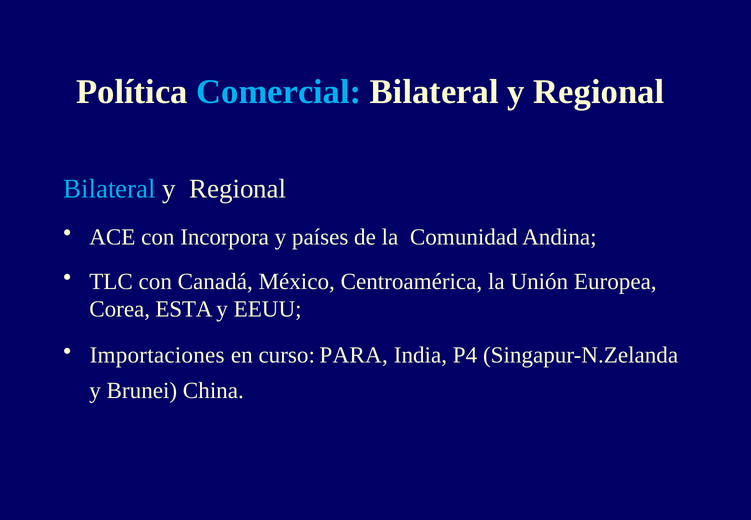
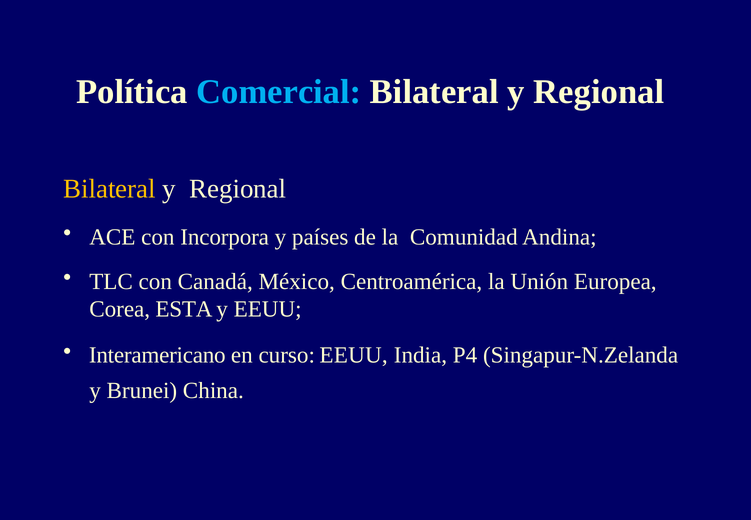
Bilateral at (110, 189) colour: light blue -> yellow
Importaciones: Importaciones -> Interamericano
curso PARA: PARA -> EEUU
